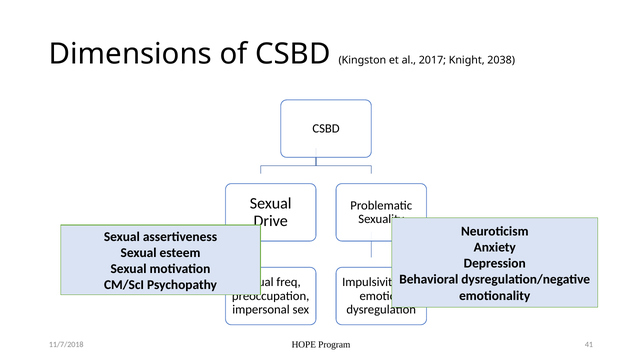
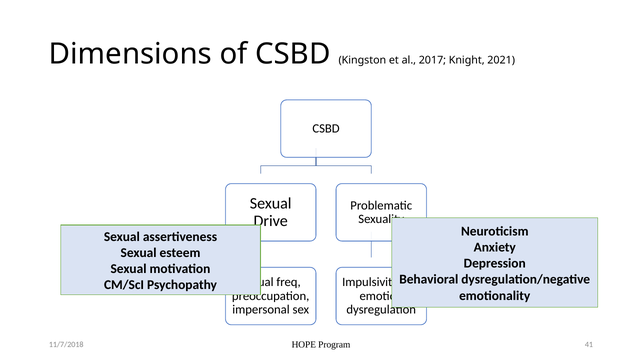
2038: 2038 -> 2021
